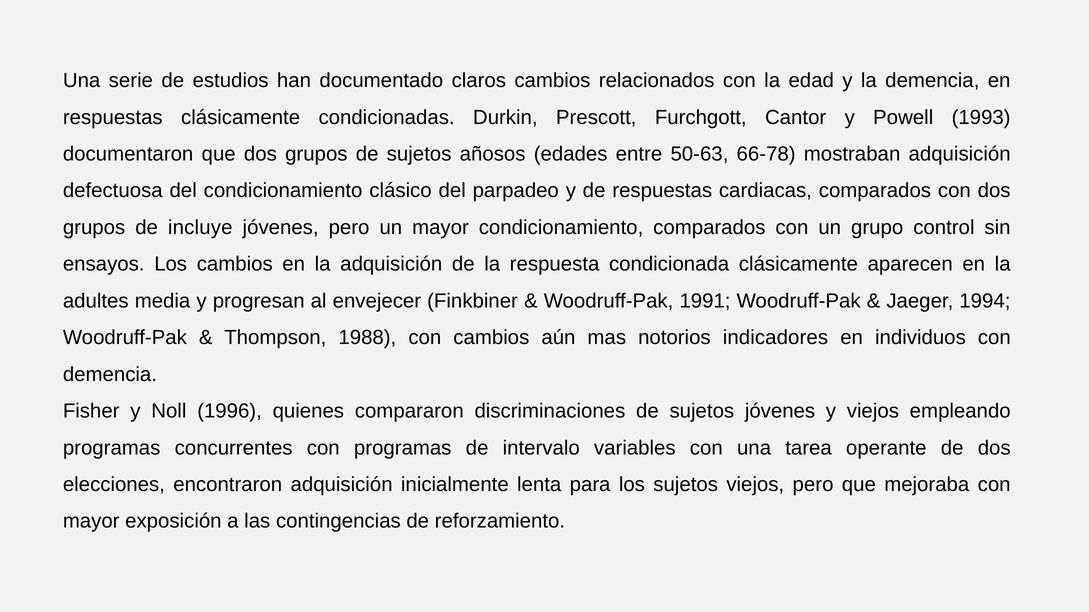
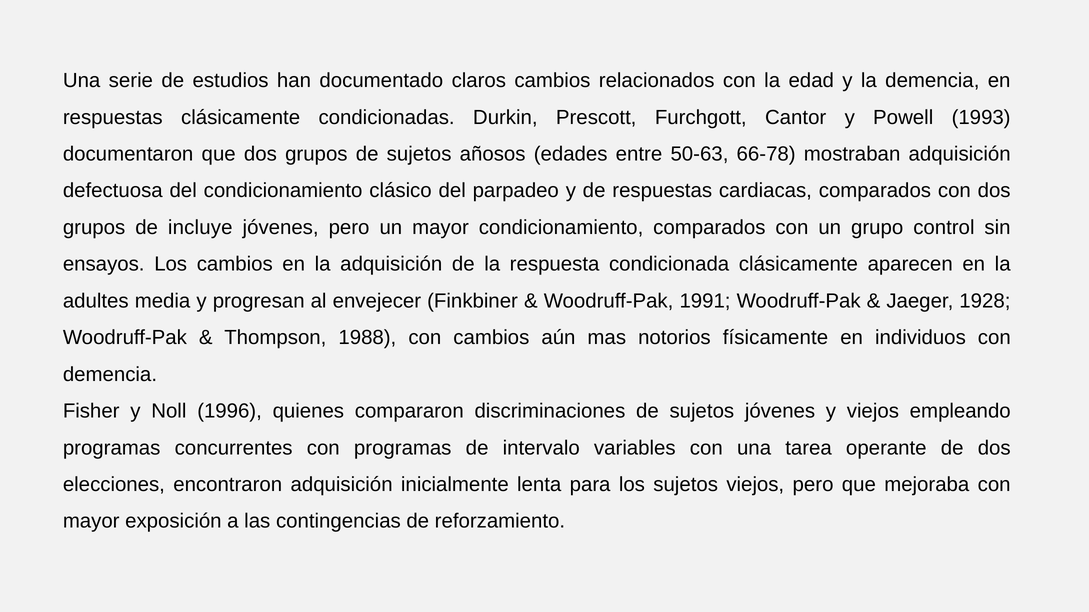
1994: 1994 -> 1928
indicadores: indicadores -> físicamente
